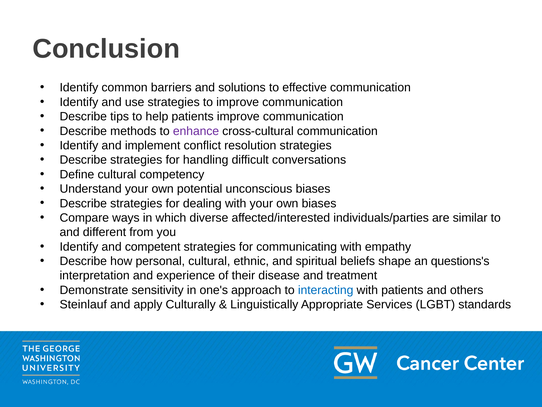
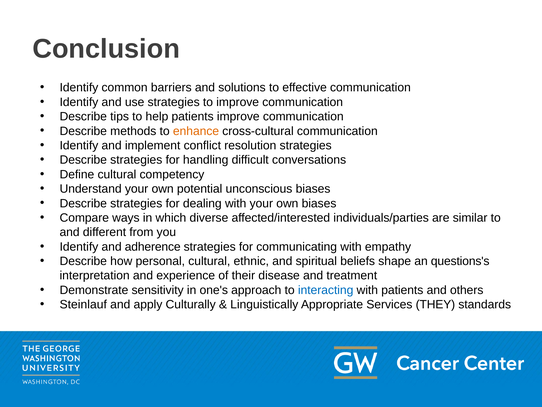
enhance colour: purple -> orange
competent: competent -> adherence
LGBT: LGBT -> THEY
